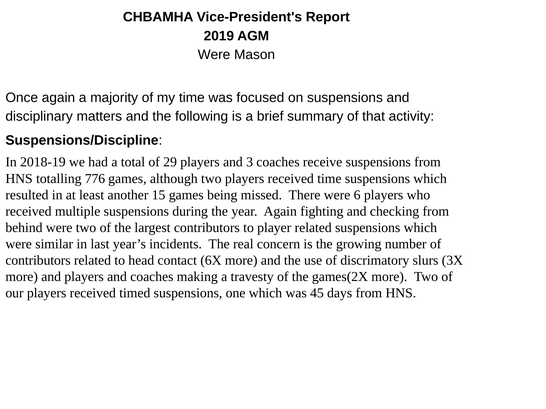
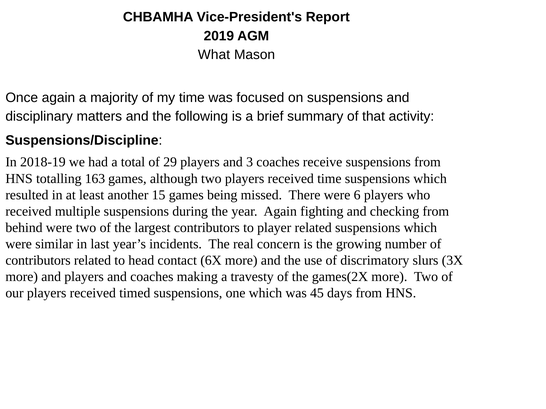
Were at (214, 55): Were -> What
776: 776 -> 163
